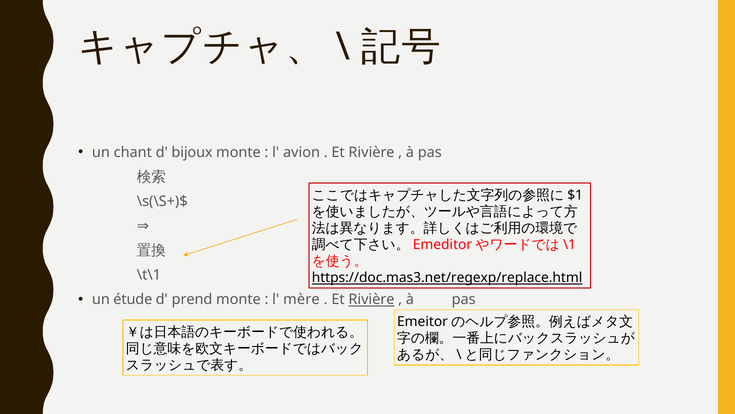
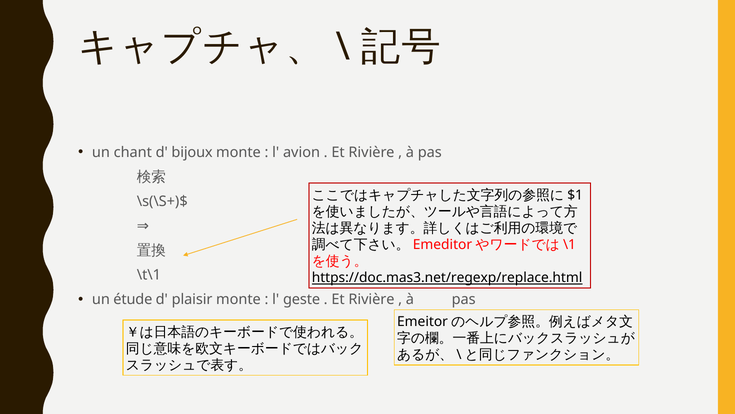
prend: prend -> plaisir
mère: mère -> geste
Rivière at (371, 299) underline: present -> none
